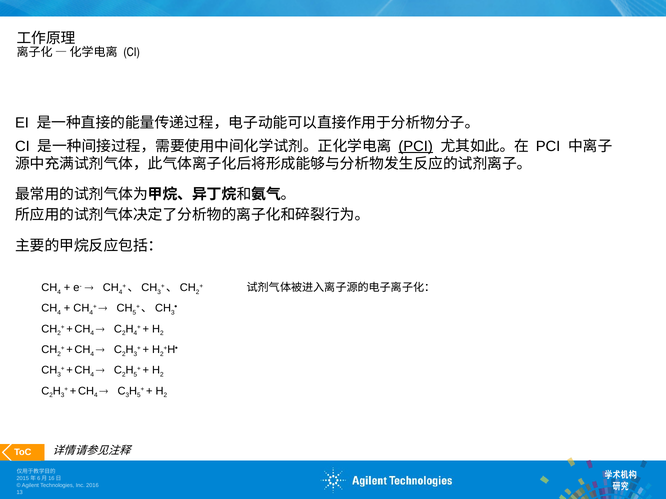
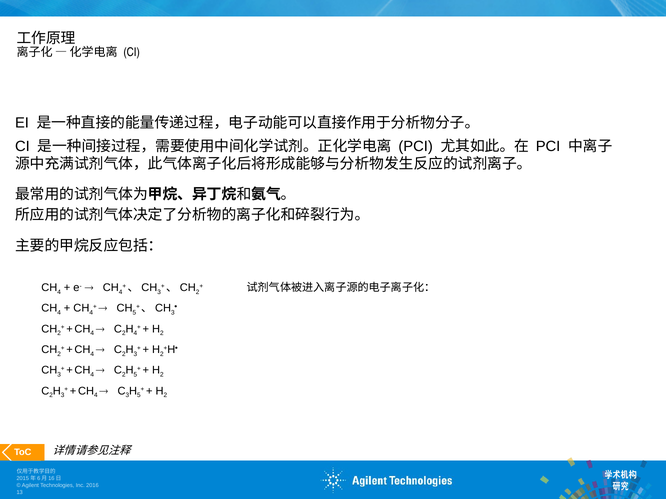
PCI at (416, 146) underline: present -> none
